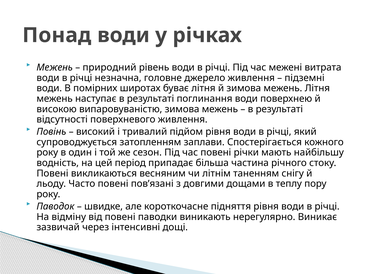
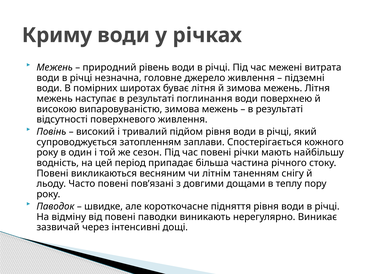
Понад: Понад -> Криму
